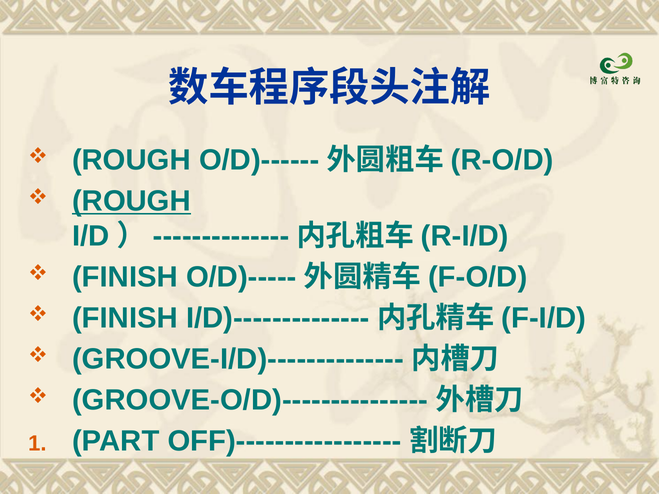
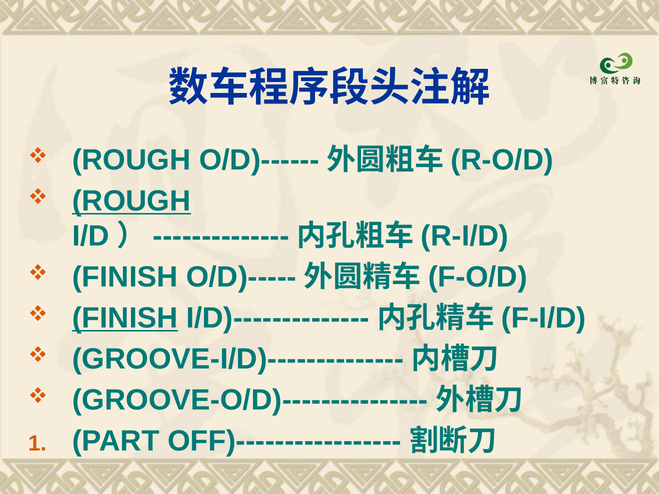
FINISH at (125, 318) underline: none -> present
